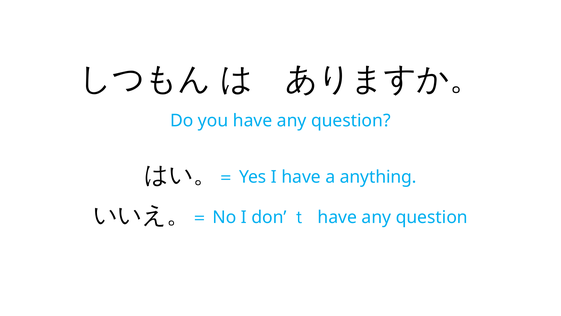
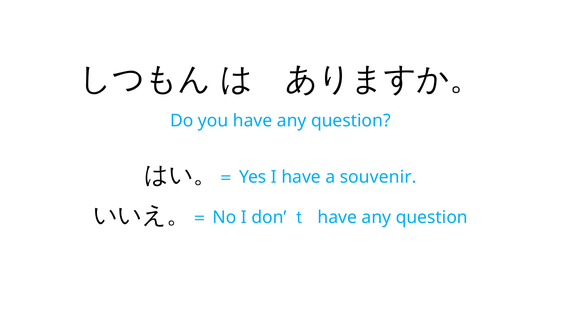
anything: anything -> souvenir
